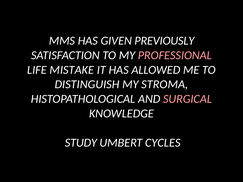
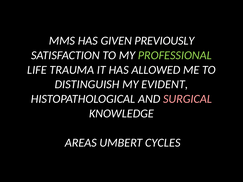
PROFESSIONAL colour: pink -> light green
MISTAKE: MISTAKE -> TRAUMA
STROMA: STROMA -> EVIDENT
STUDY: STUDY -> AREAS
